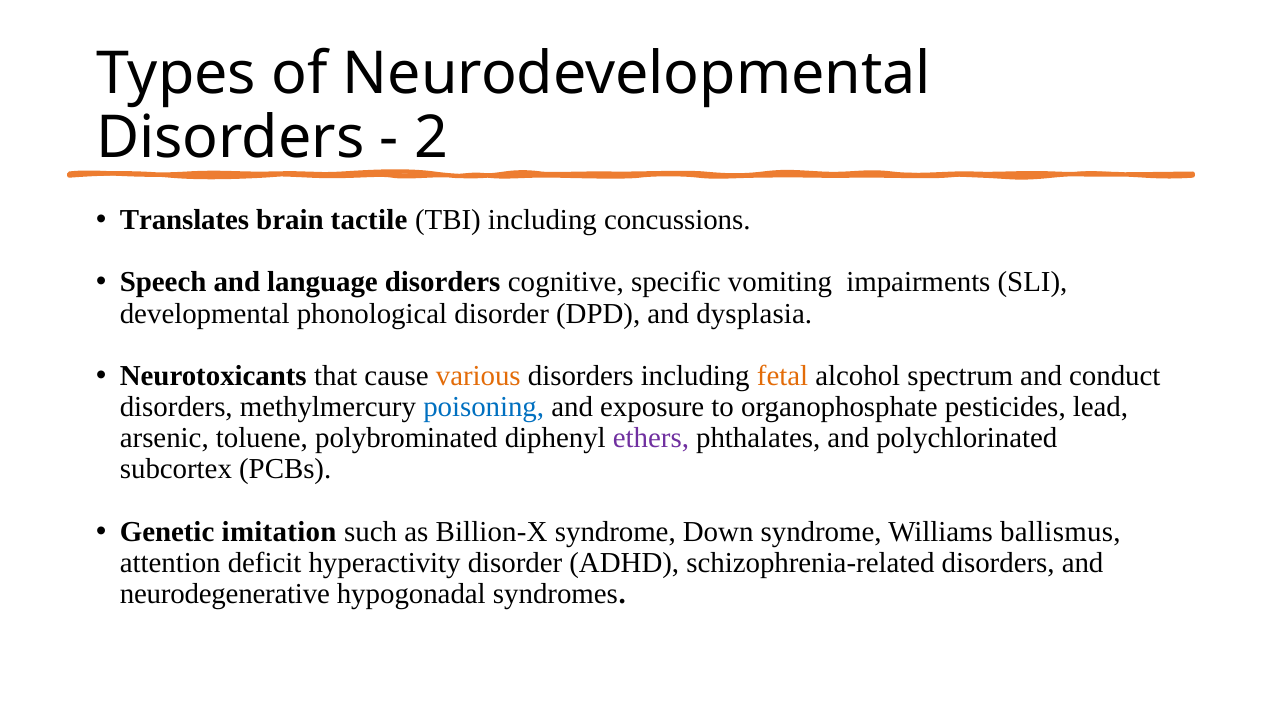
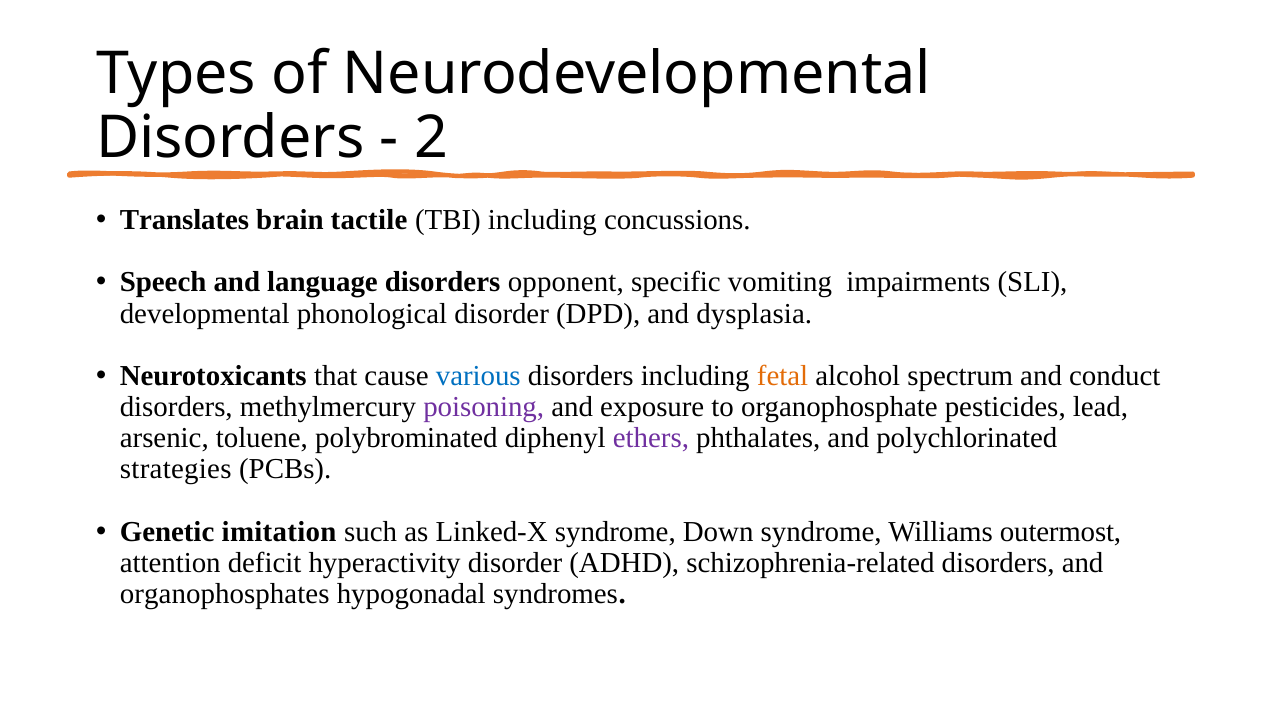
cognitive: cognitive -> opponent
various colour: orange -> blue
poisoning colour: blue -> purple
subcortex: subcortex -> strategies
Billion-X: Billion-X -> Linked-X
ballismus: ballismus -> outermost
neurodegenerative: neurodegenerative -> organophosphates
